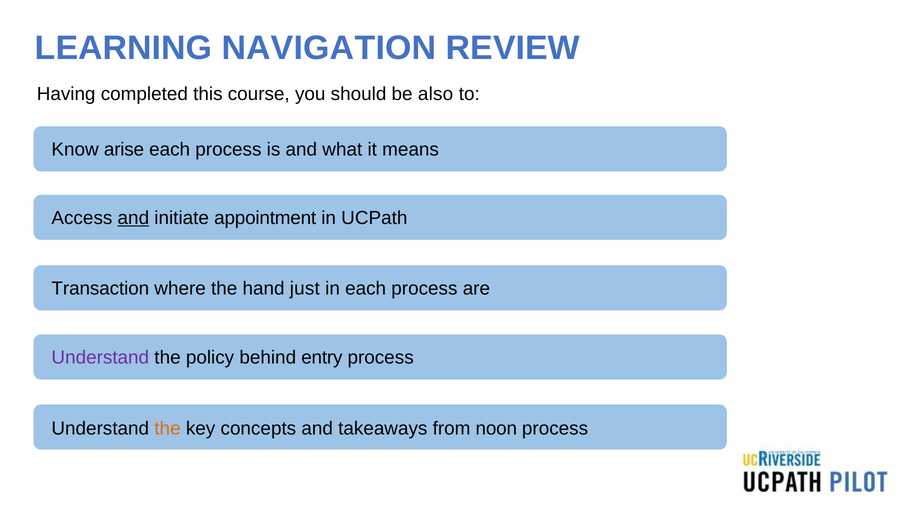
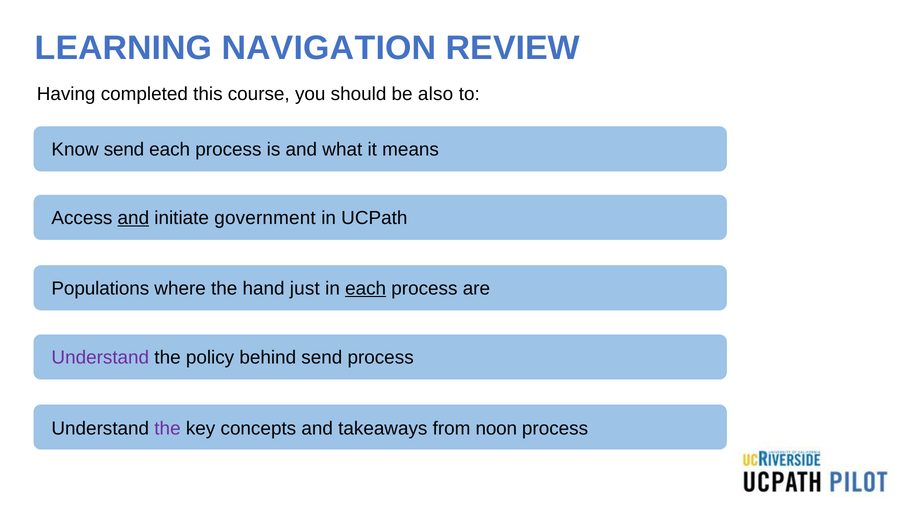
Know arise: arise -> send
appointment: appointment -> government
Transaction: Transaction -> Populations
each at (366, 289) underline: none -> present
behind entry: entry -> send
the at (167, 429) colour: orange -> purple
